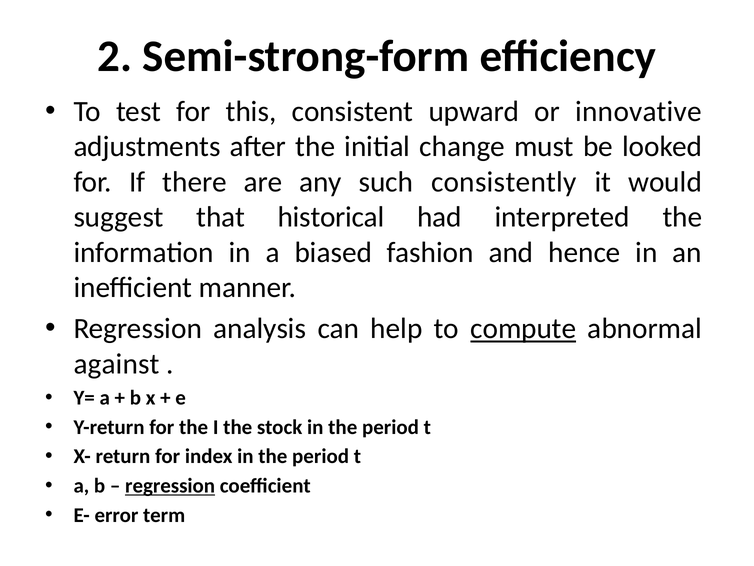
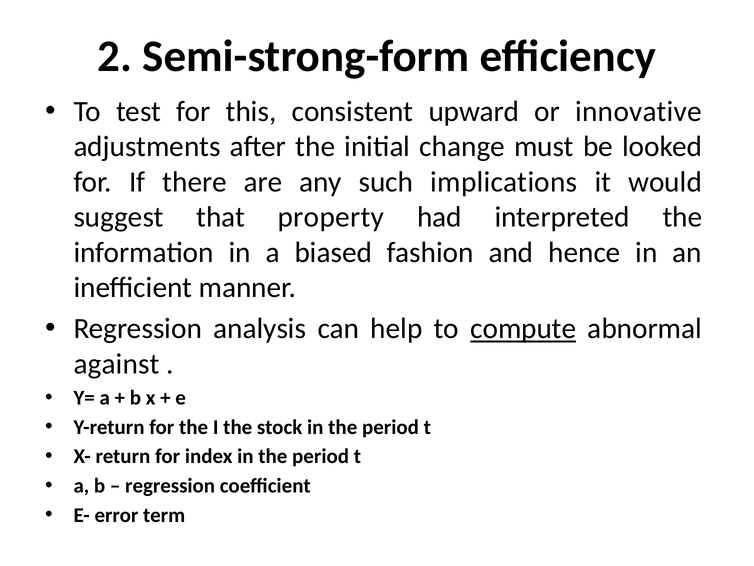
consistently: consistently -> implications
historical: historical -> property
regression at (170, 485) underline: present -> none
